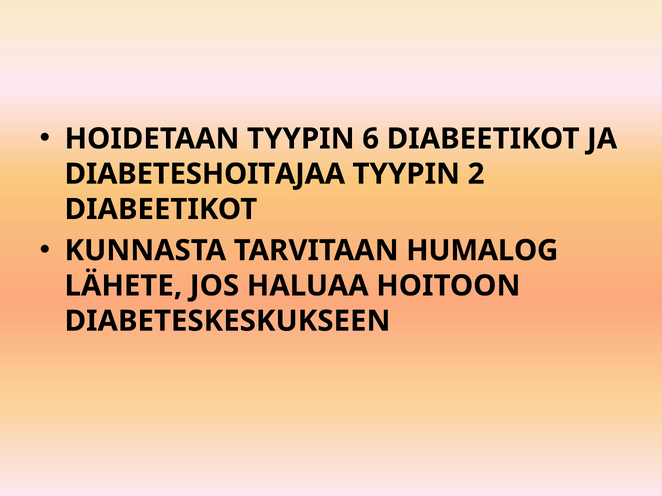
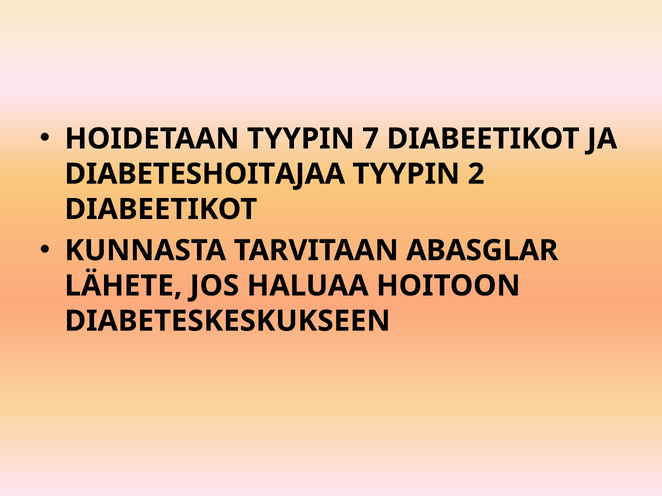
6: 6 -> 7
HUMALOG: HUMALOG -> ABASGLAR
